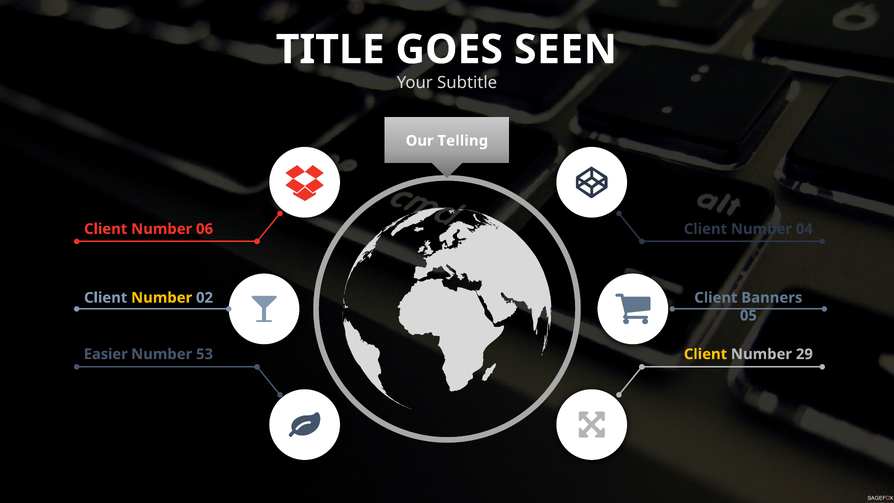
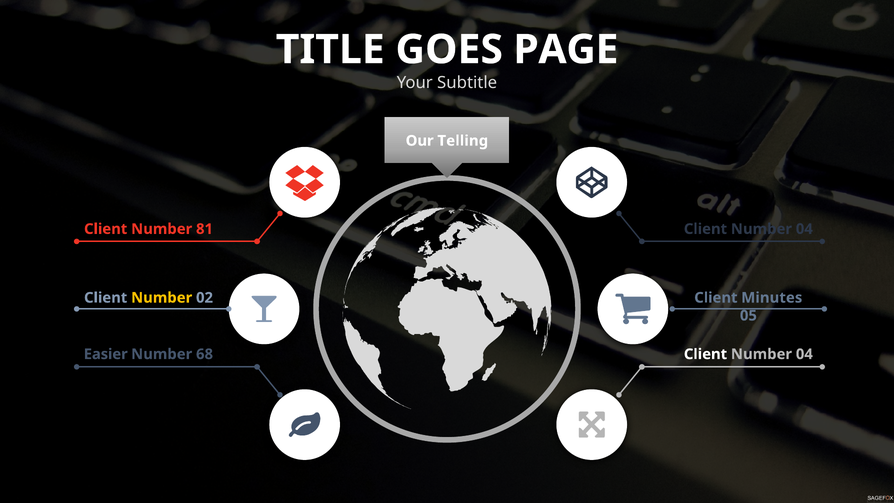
SEEN: SEEN -> PAGE
06: 06 -> 81
Banners: Banners -> Minutes
53: 53 -> 68
Client at (705, 354) colour: yellow -> white
29 at (804, 354): 29 -> 04
